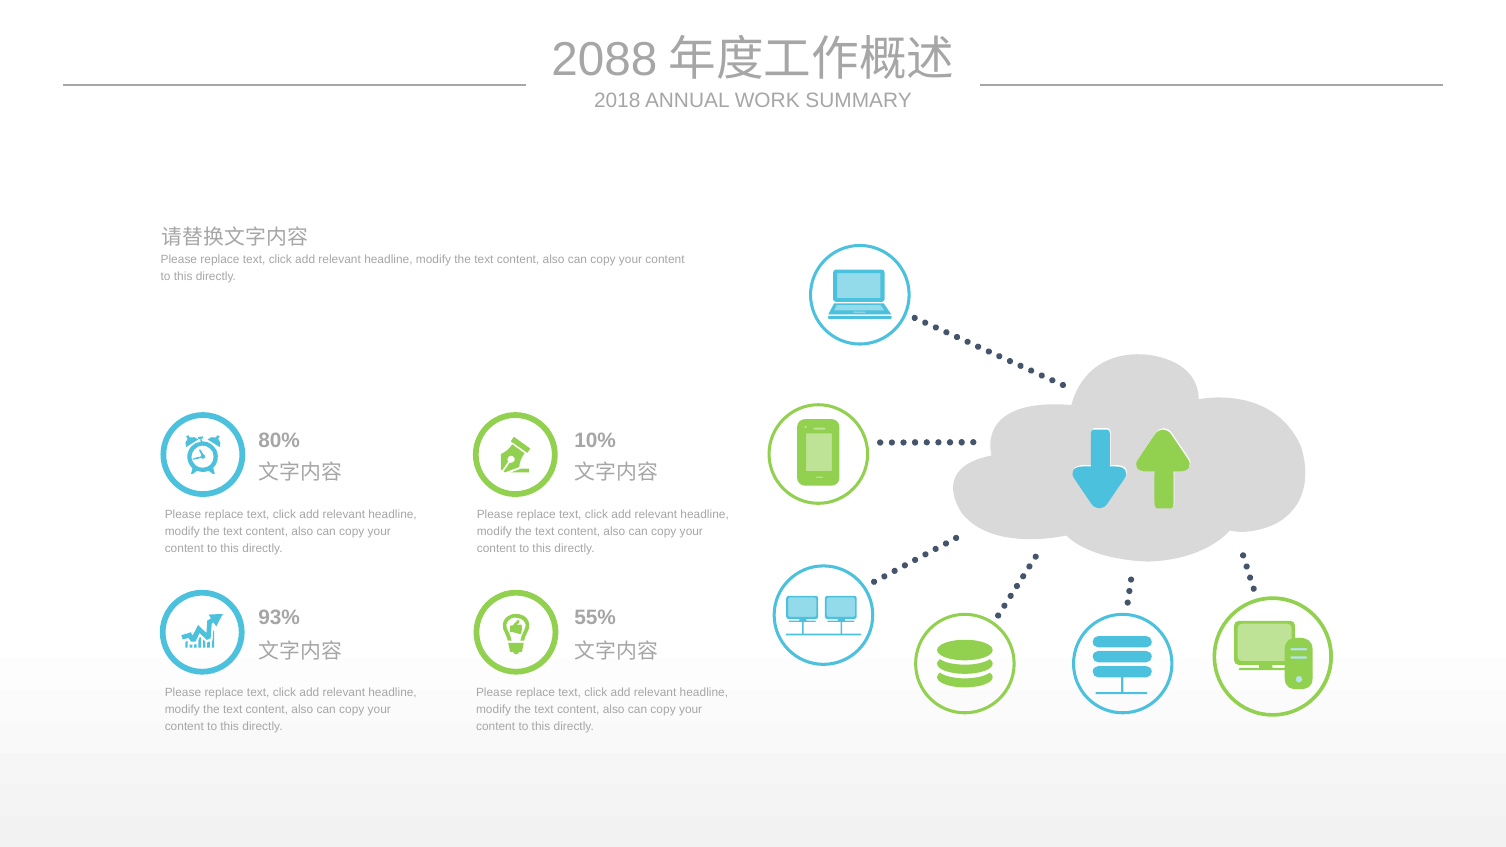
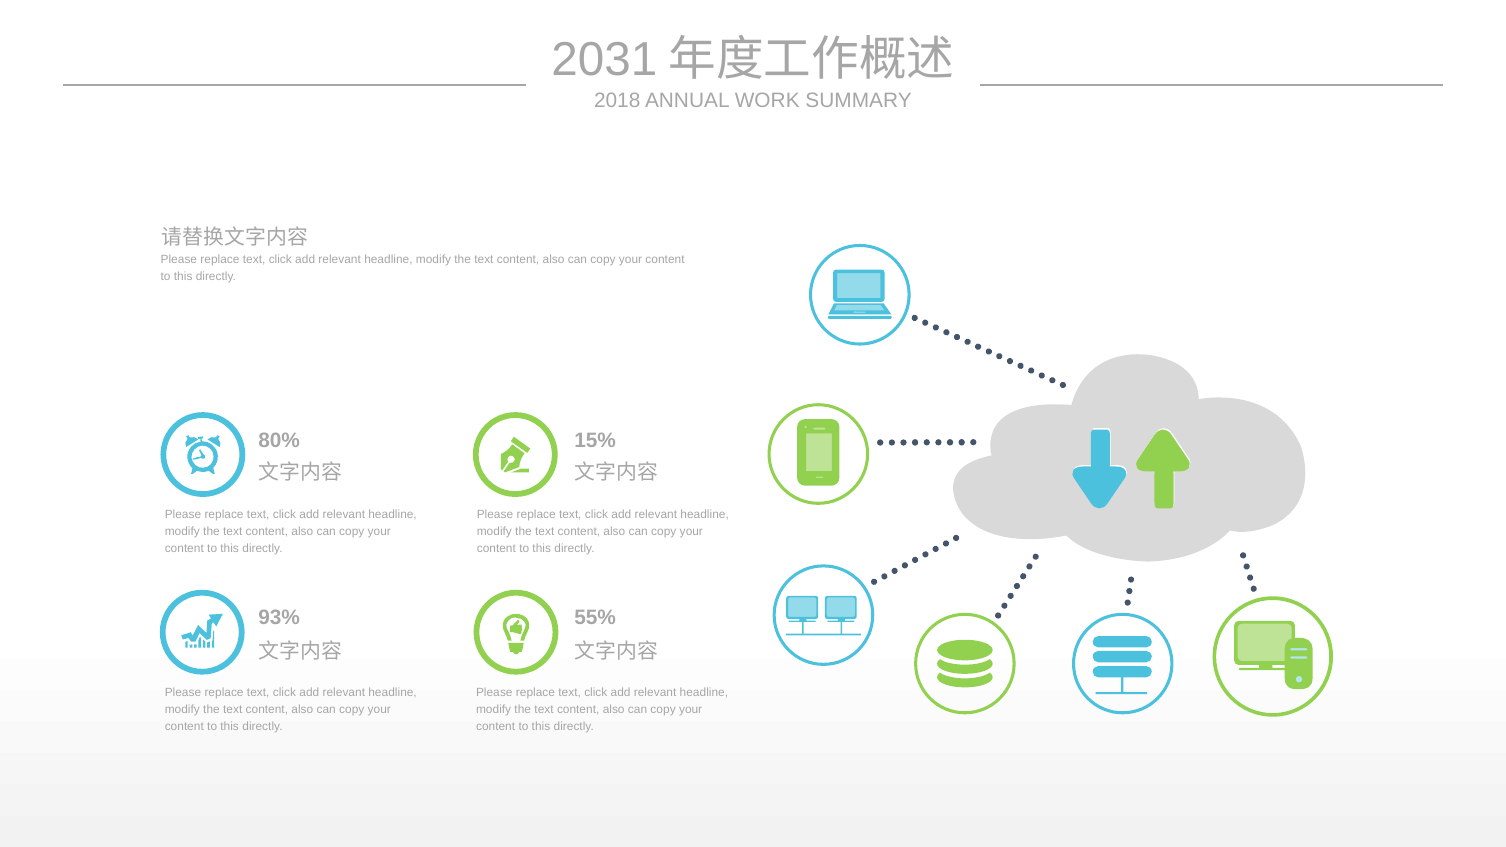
2088: 2088 -> 2031
10%: 10% -> 15%
